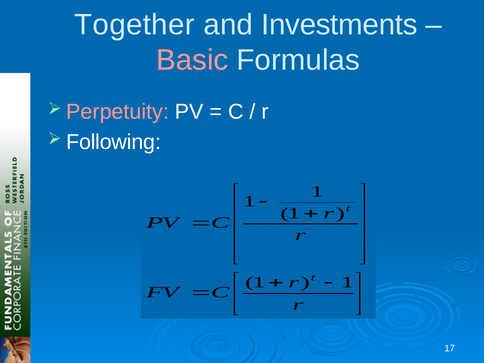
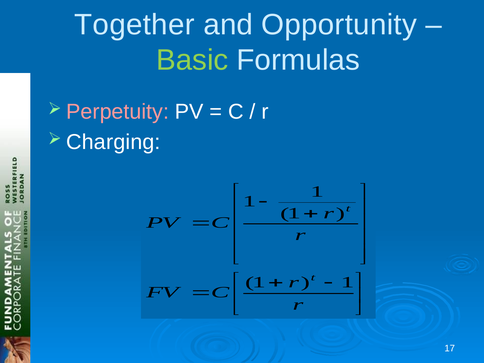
Investments: Investments -> Opportunity
Basic colour: pink -> light green
Following: Following -> Charging
